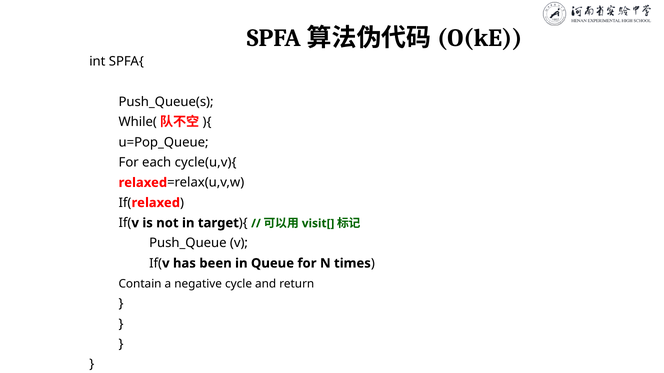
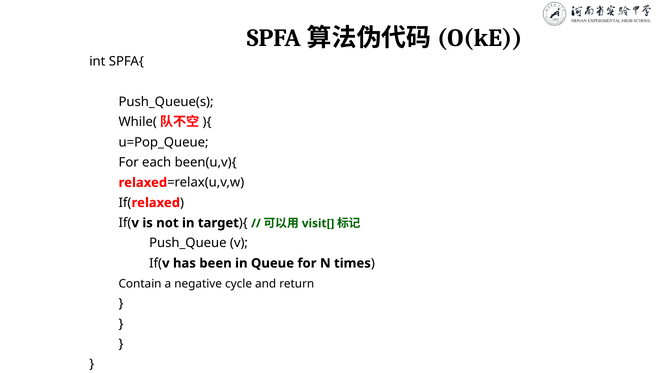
cycle(u,v){: cycle(u,v){ -> been(u,v){
